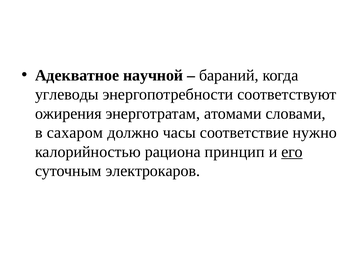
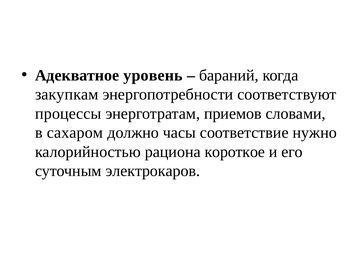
научной: научной -> уровень
углеводы: углеводы -> закупкам
ожирения: ожирения -> процессы
атомами: атомами -> приемов
принцип: принцип -> короткое
его underline: present -> none
